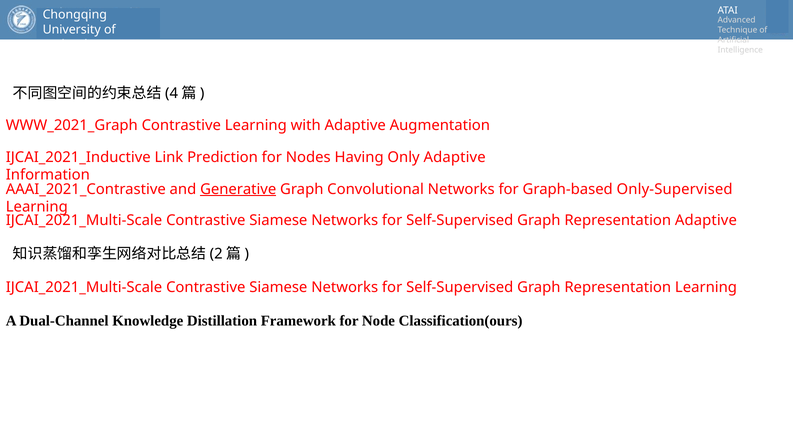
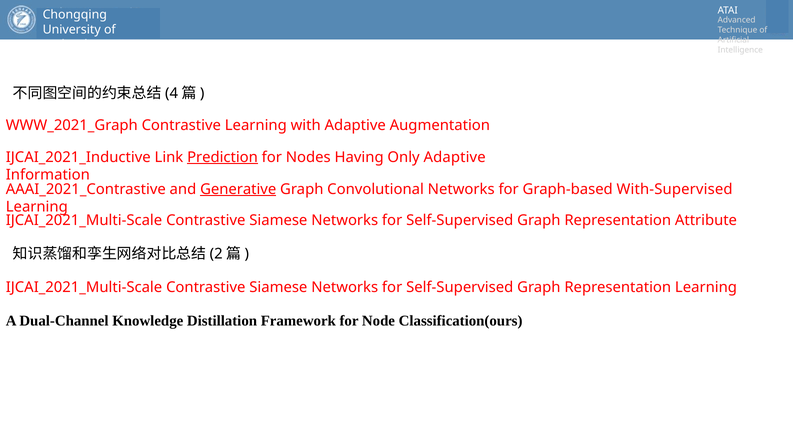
Prediction underline: none -> present
Only-Supervised: Only-Supervised -> With-Supervised
Representation Adaptive: Adaptive -> Attribute
